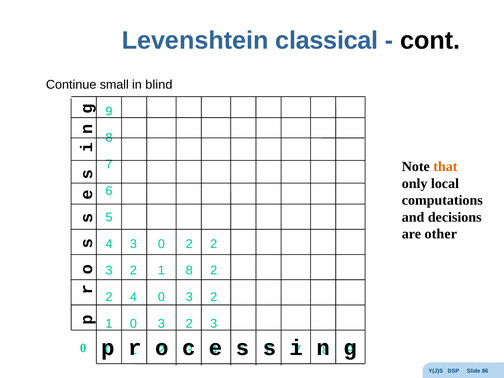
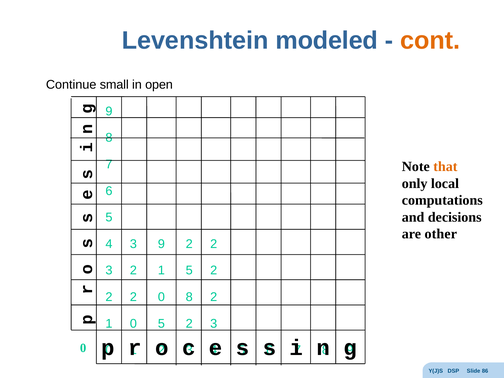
classical: classical -> modeled
cont colour: black -> orange
blind: blind -> open
4 3 0: 0 -> 9
1 8: 8 -> 5
4 at (133, 297): 4 -> 2
3 at (189, 297): 3 -> 8
1 0 3: 3 -> 5
